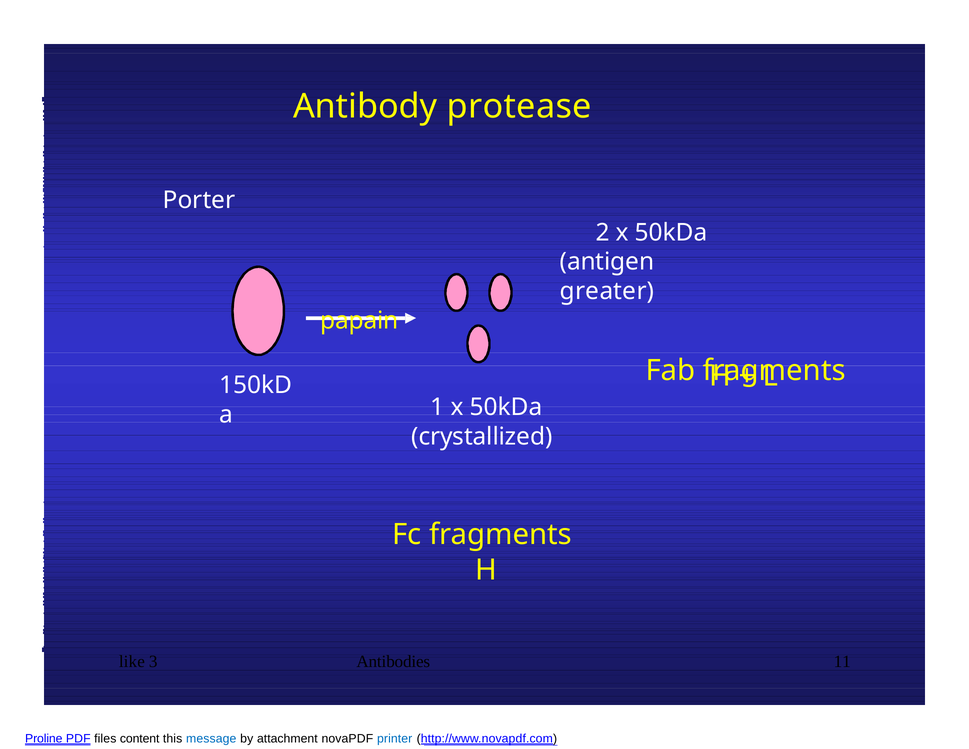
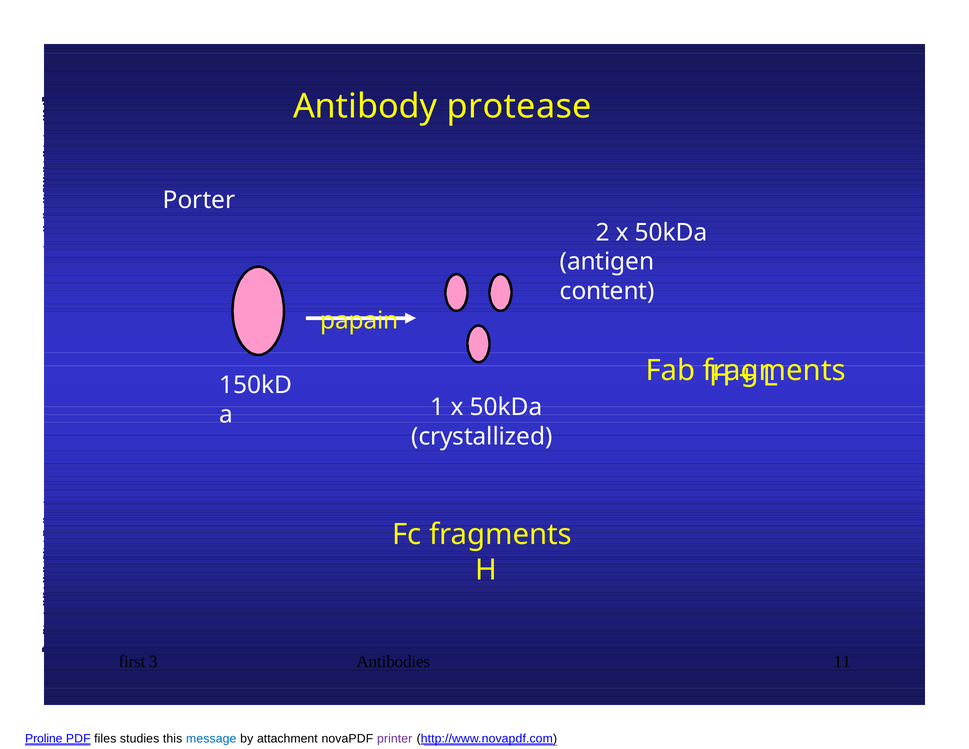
greater: greater -> content
like: like -> first
content: content -> studies
printer colour: blue -> purple
